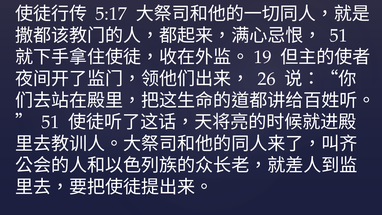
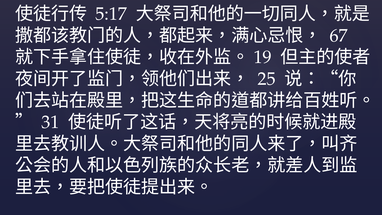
51 at (339, 36): 51 -> 67
26: 26 -> 25
51 at (50, 122): 51 -> 31
